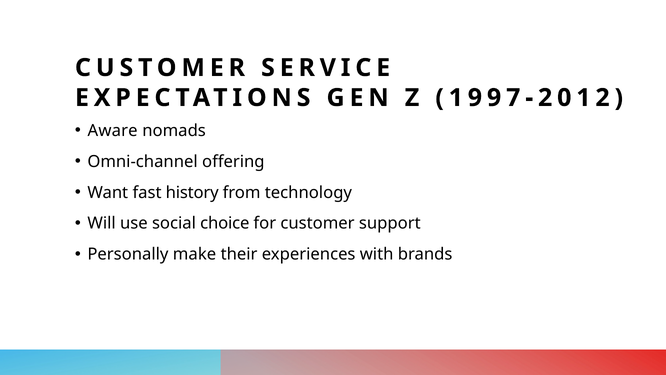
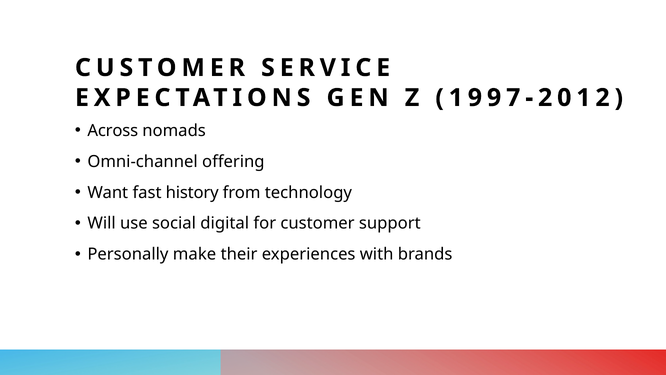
Aware: Aware -> Across
choice: choice -> digital
